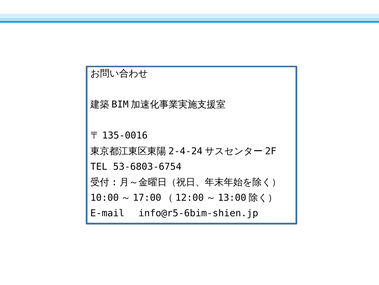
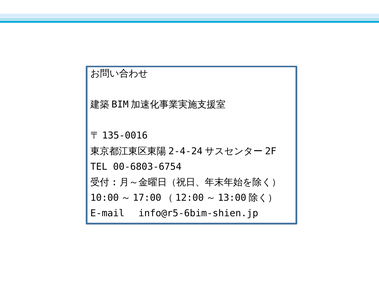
53-6803-6754: 53-6803-6754 -> 00-6803-6754
